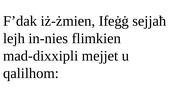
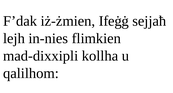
mejjet: mejjet -> kollha
